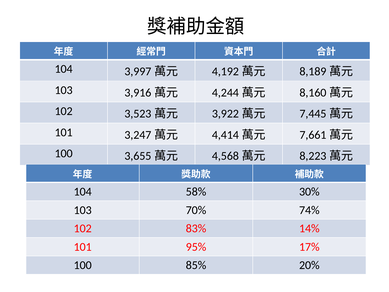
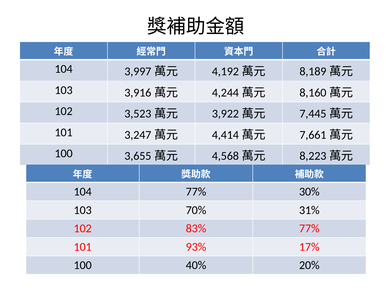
104 58%: 58% -> 77%
74%: 74% -> 31%
83% 14%: 14% -> 77%
95%: 95% -> 93%
85%: 85% -> 40%
